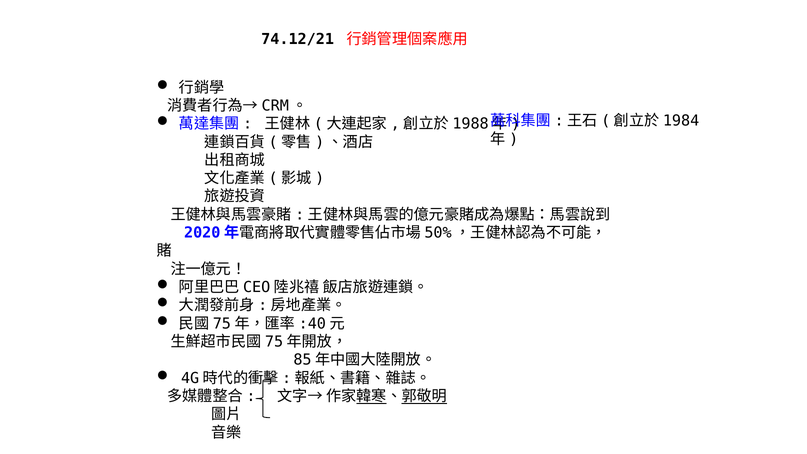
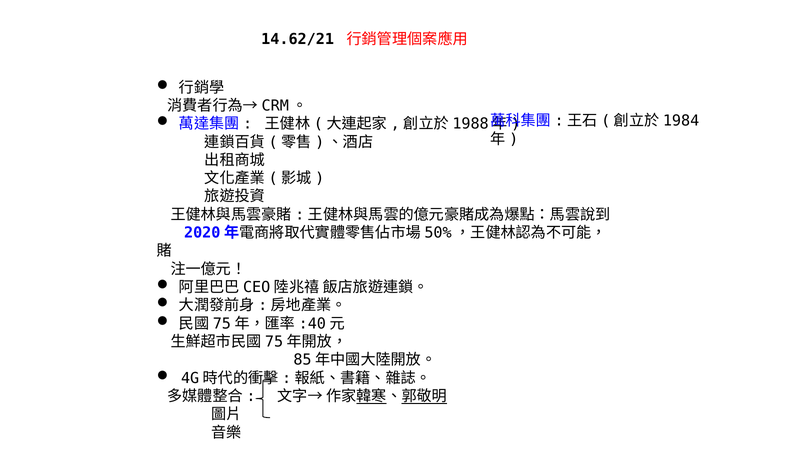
74.12/21: 74.12/21 -> 14.62/21
